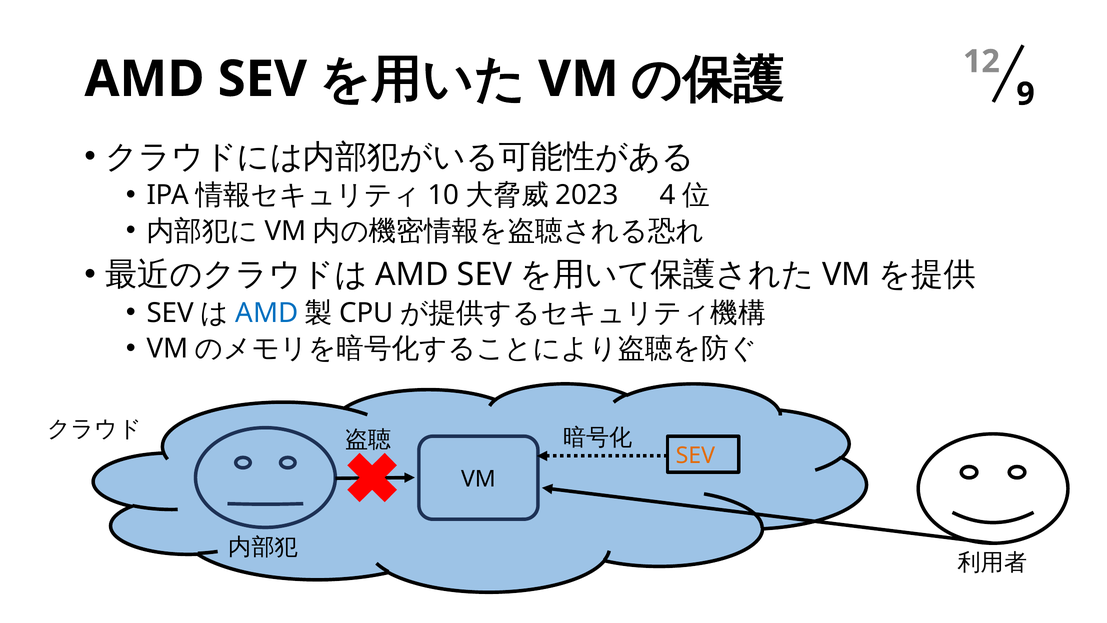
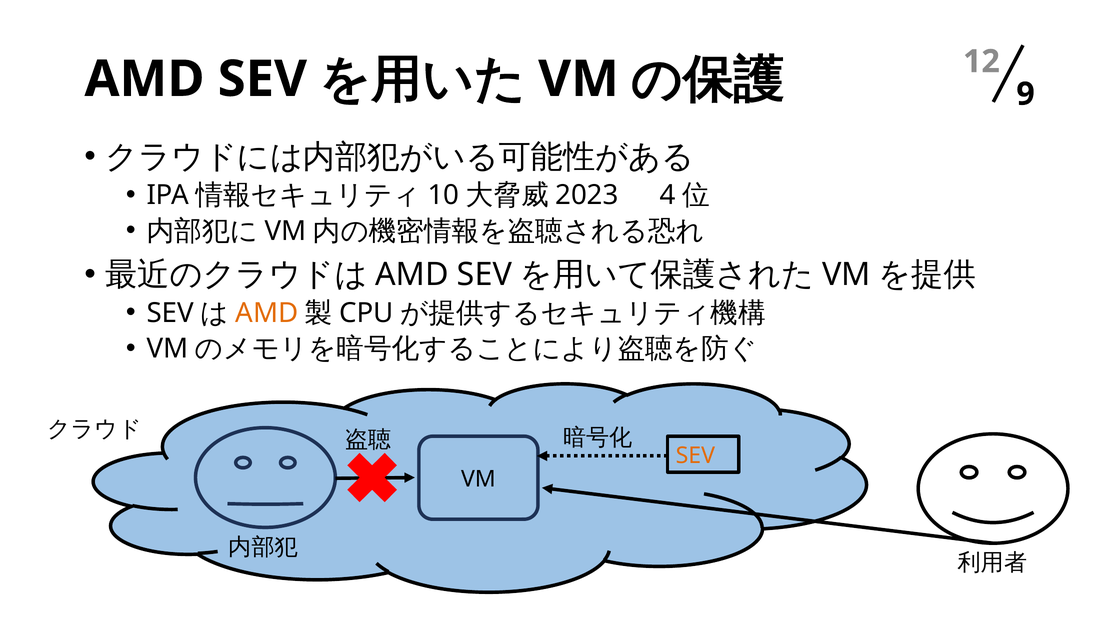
AMD at (267, 313) colour: blue -> orange
